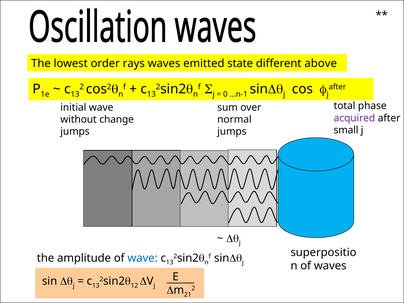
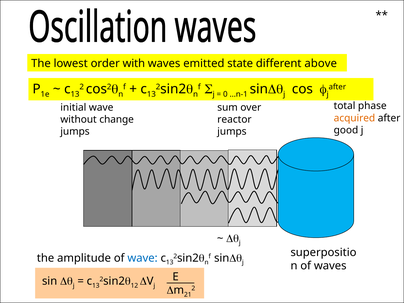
rays: rays -> with
acquired colour: purple -> orange
normal: normal -> reactor
small: small -> good
